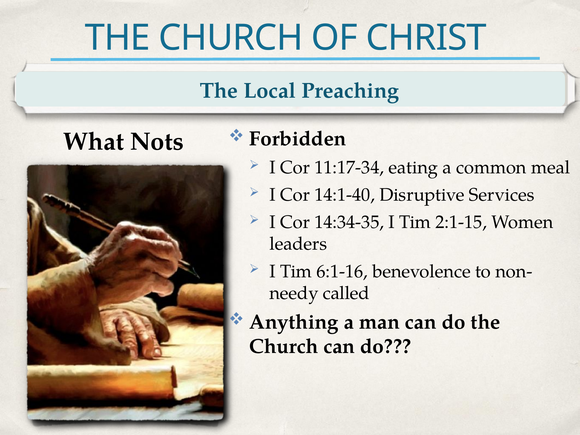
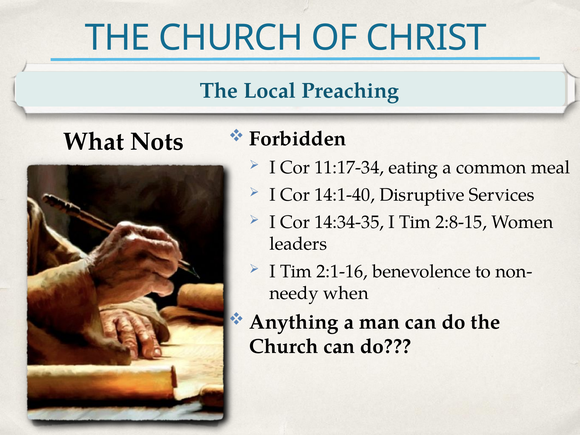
2:1-15: 2:1-15 -> 2:8-15
6:1-16: 6:1-16 -> 2:1-16
called: called -> when
